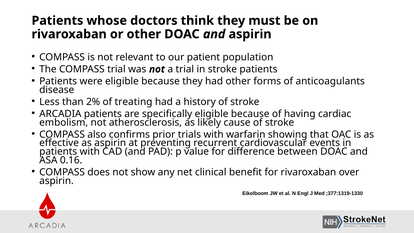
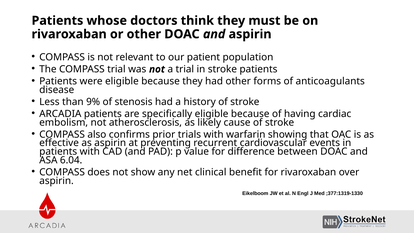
2%: 2% -> 9%
treating: treating -> stenosis
0.16: 0.16 -> 6.04
